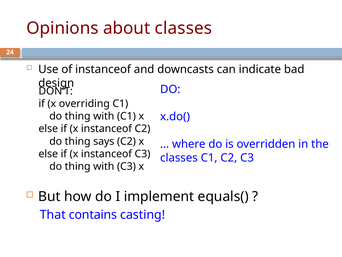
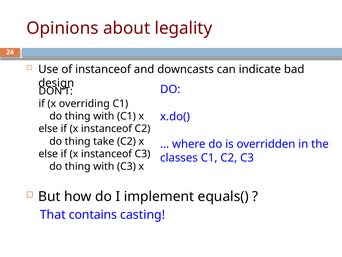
about classes: classes -> legality
says: says -> take
